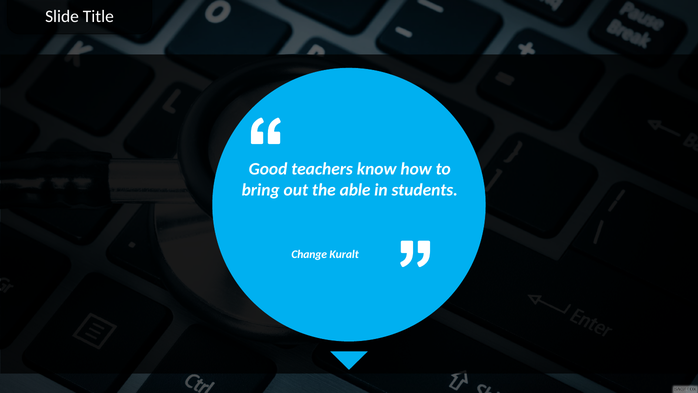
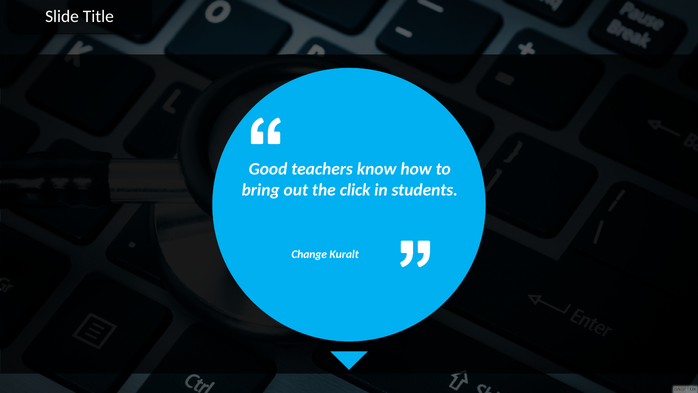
able: able -> click
